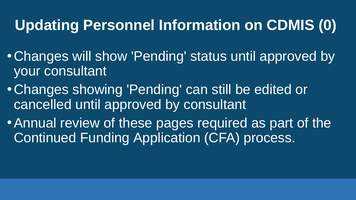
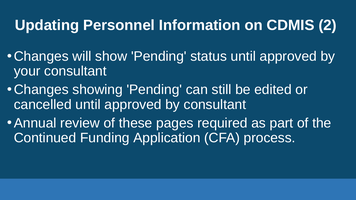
0: 0 -> 2
